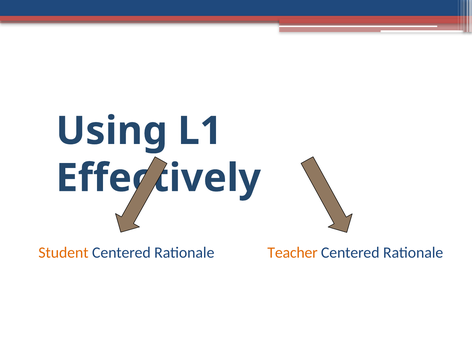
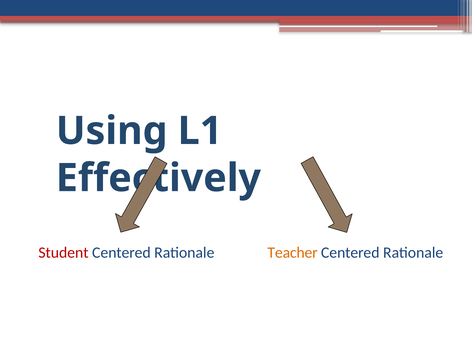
Student colour: orange -> red
